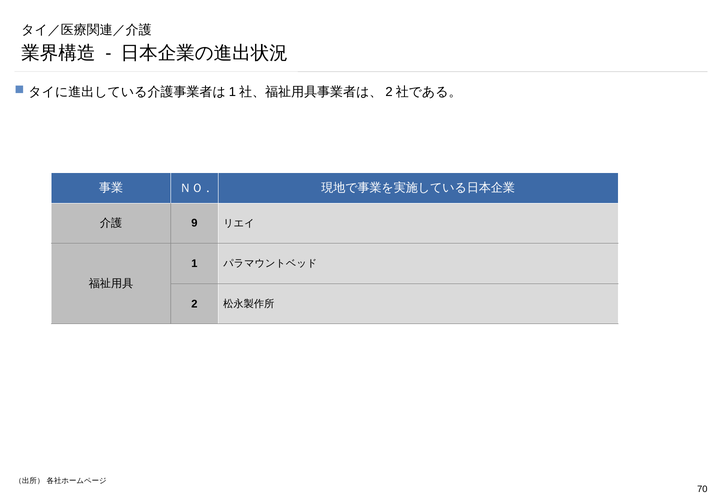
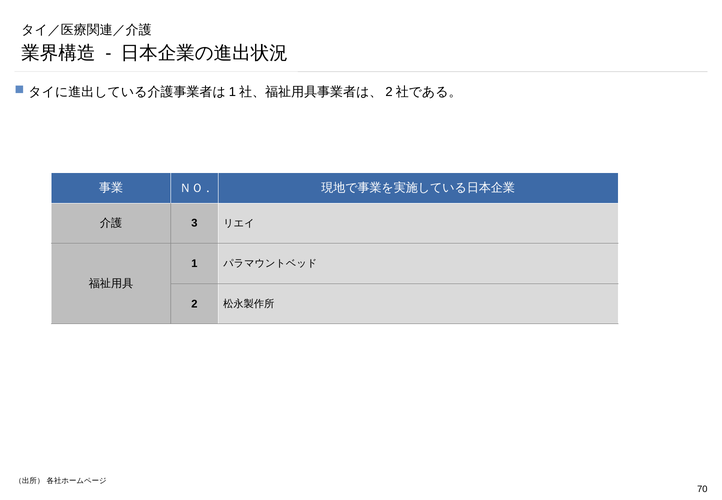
9: 9 -> 3
